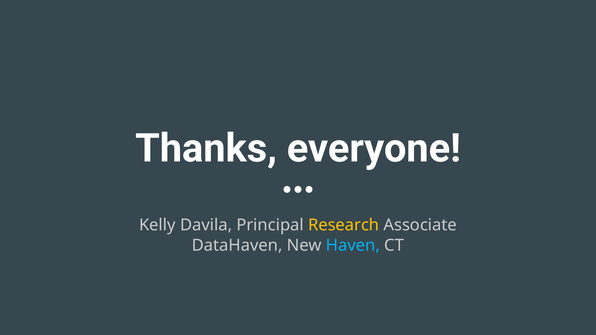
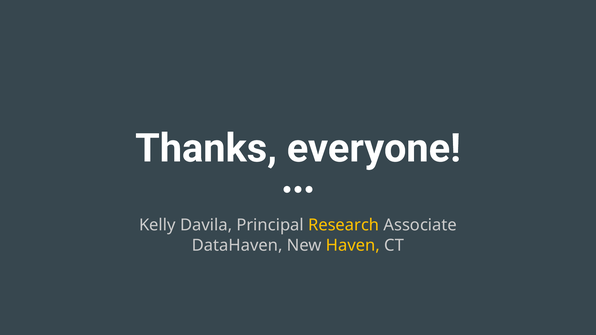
Haven colour: light blue -> yellow
